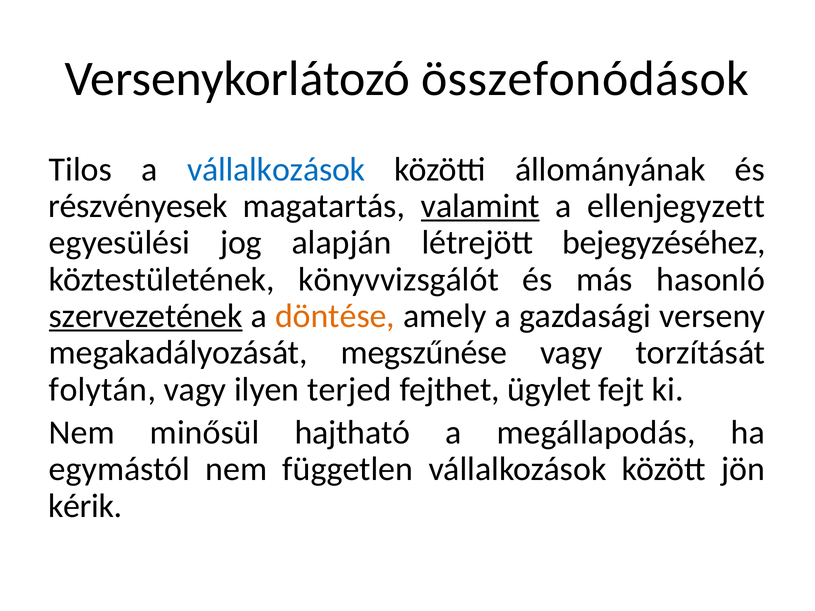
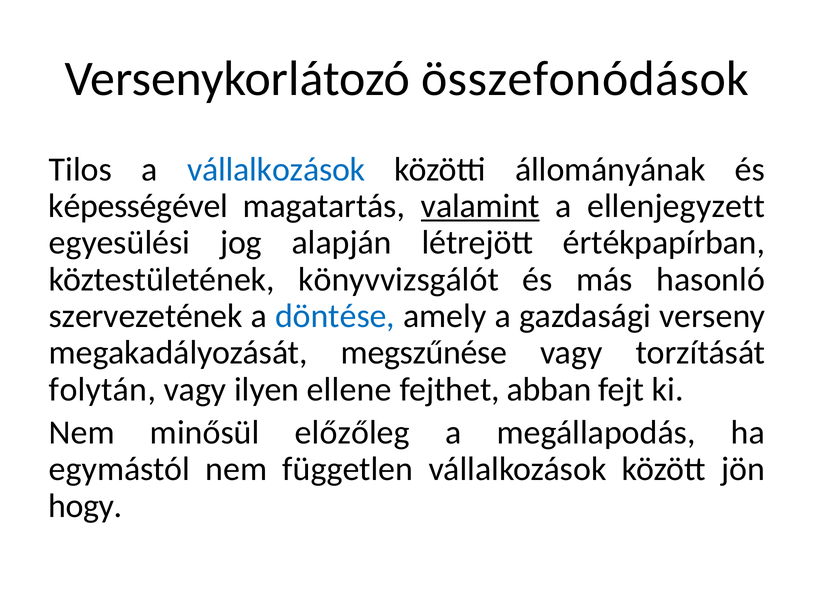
részvényesek: részvényesek -> képességével
bejegyzéséhez: bejegyzéséhez -> értékpapírban
szervezetének underline: present -> none
döntése colour: orange -> blue
terjed: terjed -> ellene
ügylet: ügylet -> abban
hajtható: hajtható -> előzőleg
kérik: kérik -> hogy
